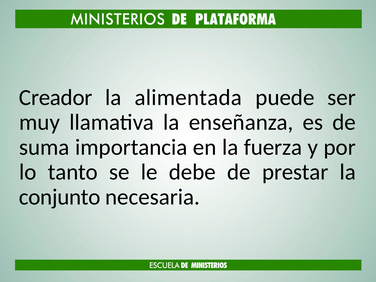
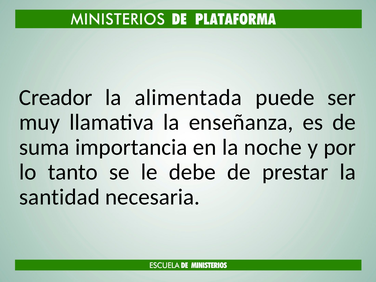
fuerza: fuerza -> noche
conjunto: conjunto -> santidad
